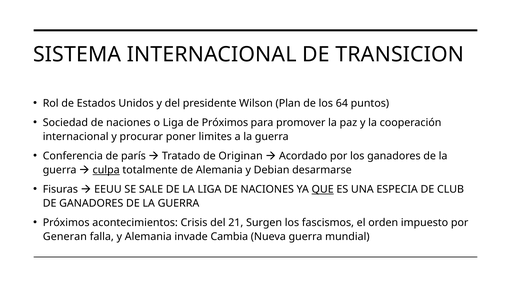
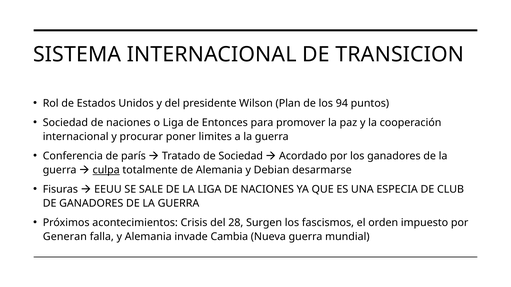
64: 64 -> 94
de Próximos: Próximos -> Entonces
de Originan: Originan -> Sociedad
QUE underline: present -> none
21: 21 -> 28
